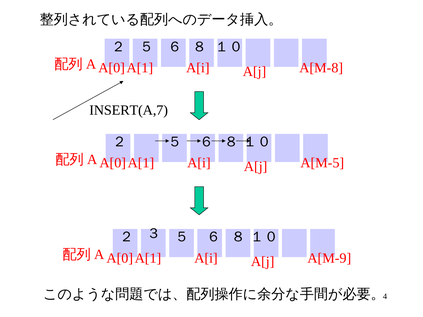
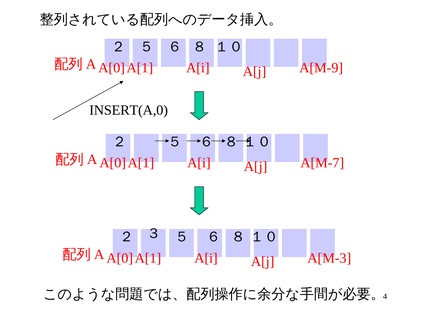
A[M-8: A[M-8 -> A[M-9
INSERT(A,7: INSERT(A,7 -> INSERT(A,0
A[M-5: A[M-5 -> A[M-7
A[M-9: A[M-9 -> A[M-3
